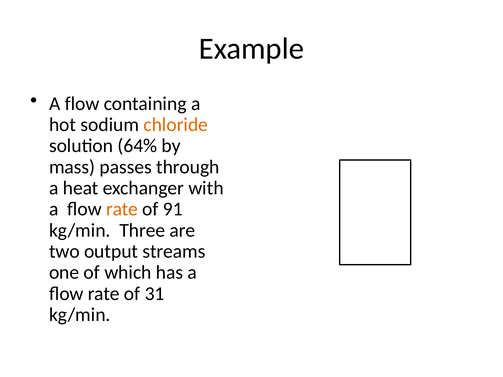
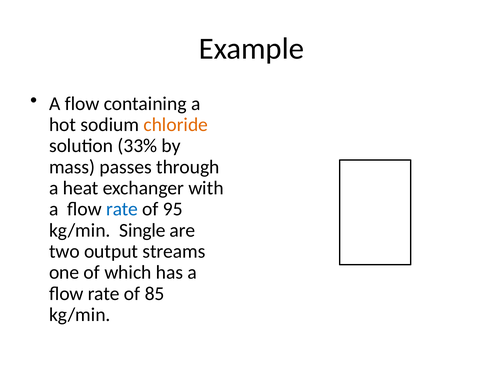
64%: 64% -> 33%
rate at (122, 209) colour: orange -> blue
91: 91 -> 95
Three: Three -> Single
31: 31 -> 85
